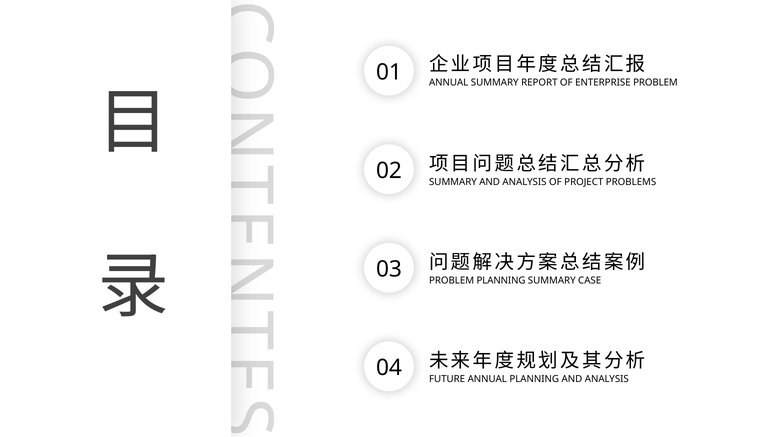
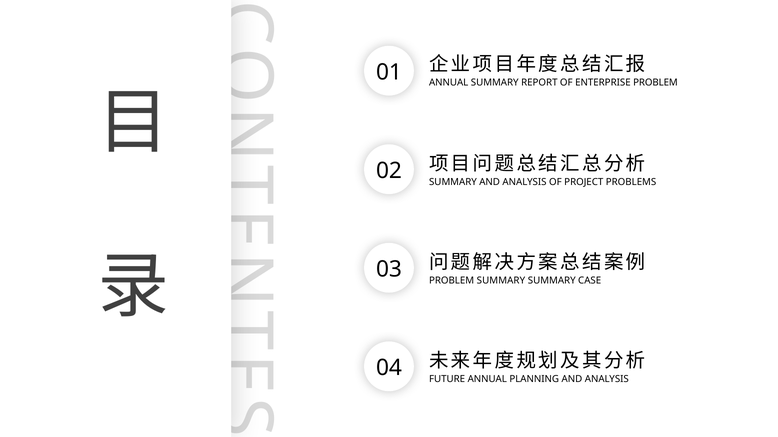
PROBLEM PLANNING: PLANNING -> SUMMARY
